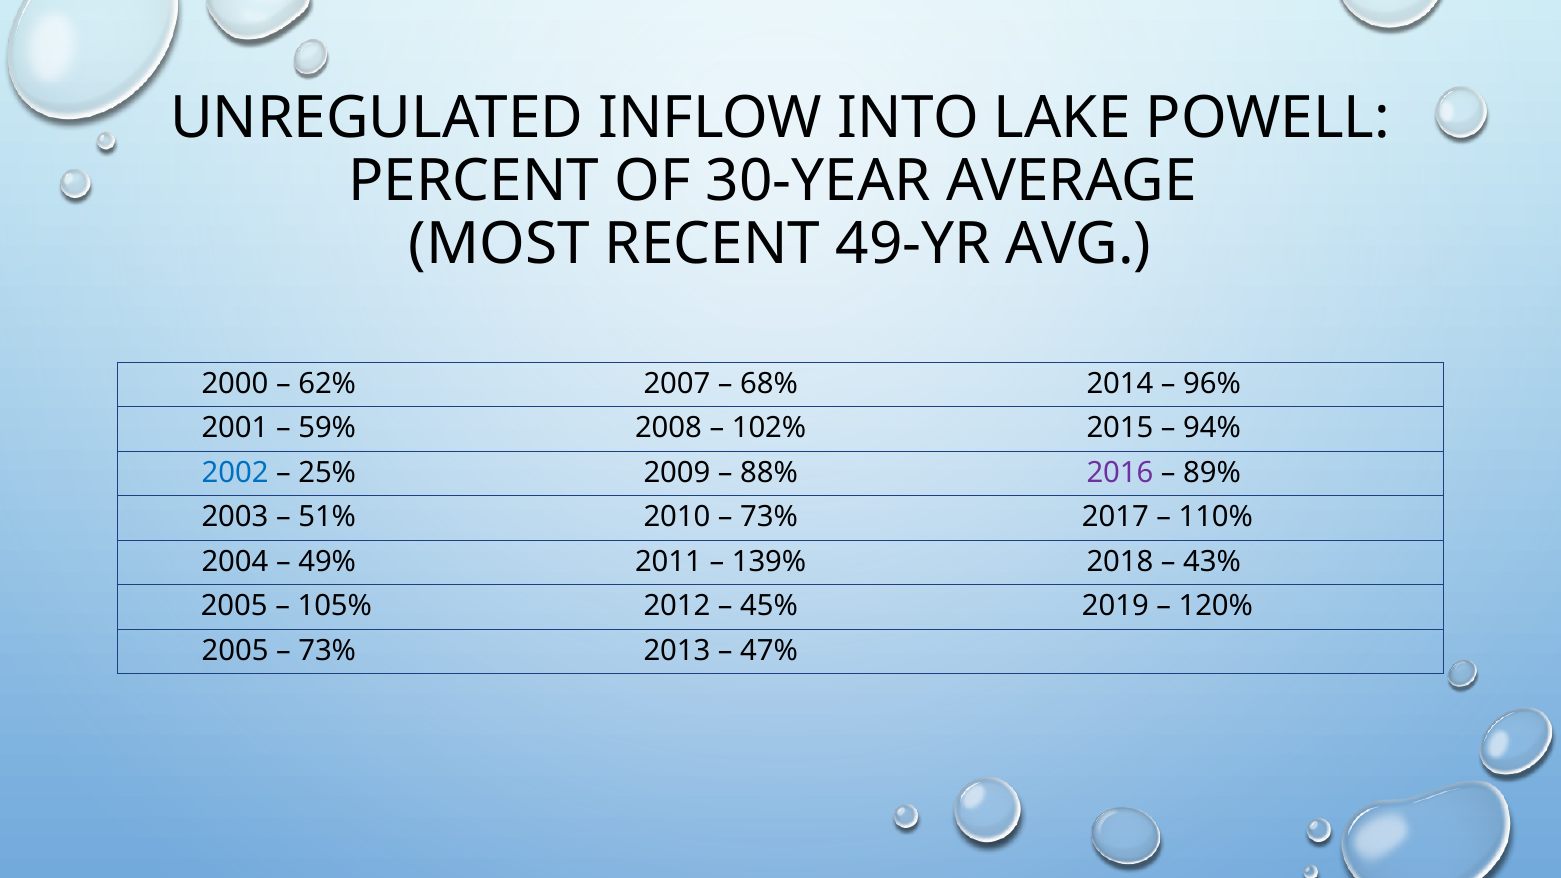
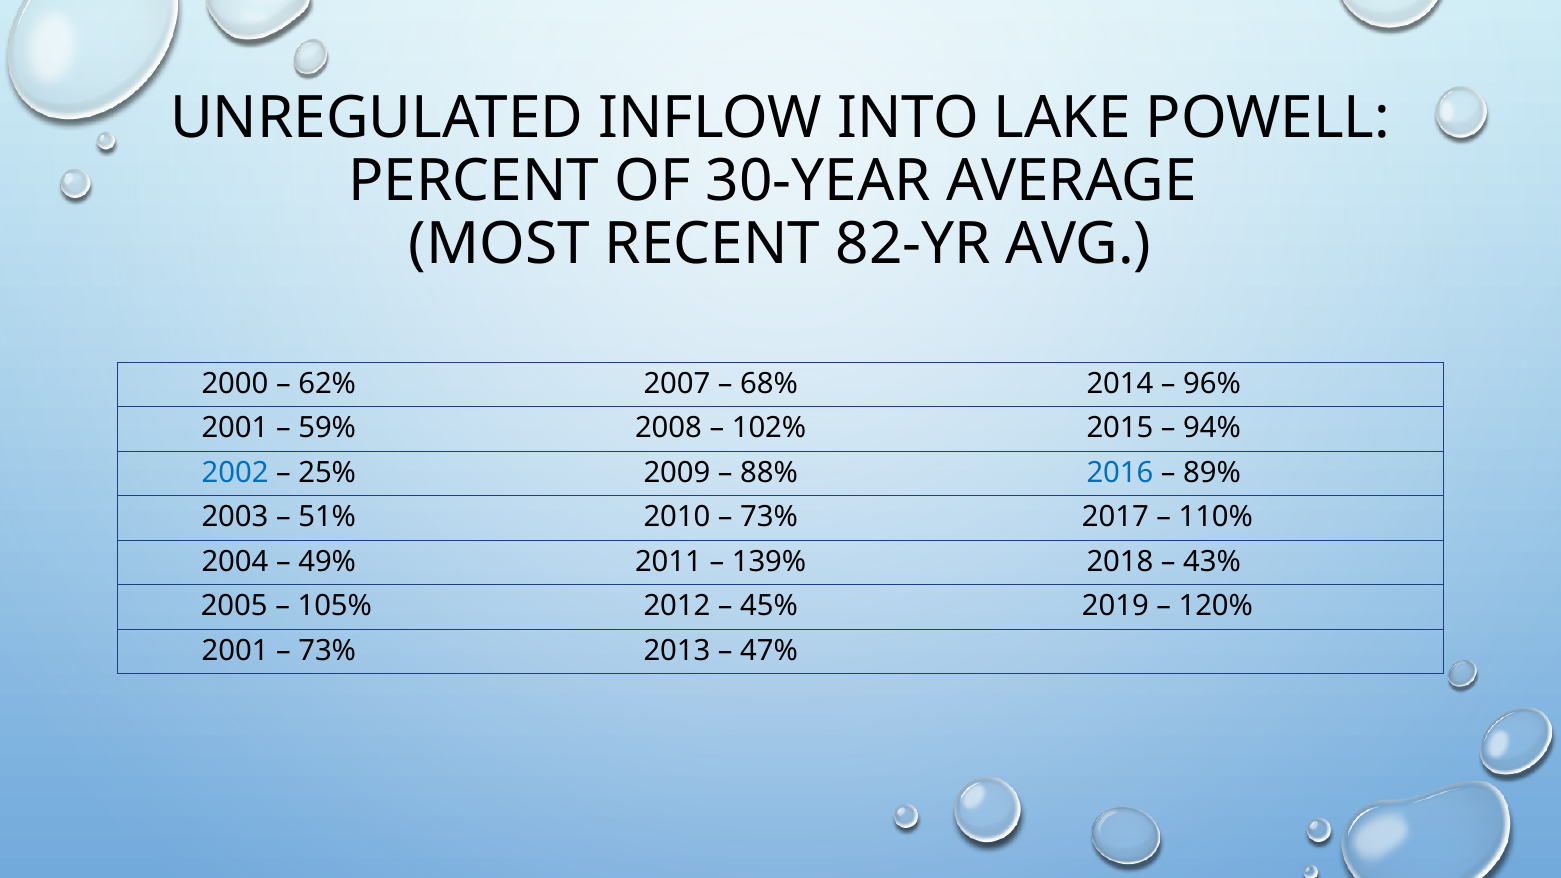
49-YR: 49-YR -> 82-YR
2016 colour: purple -> blue
2005 at (235, 651): 2005 -> 2001
